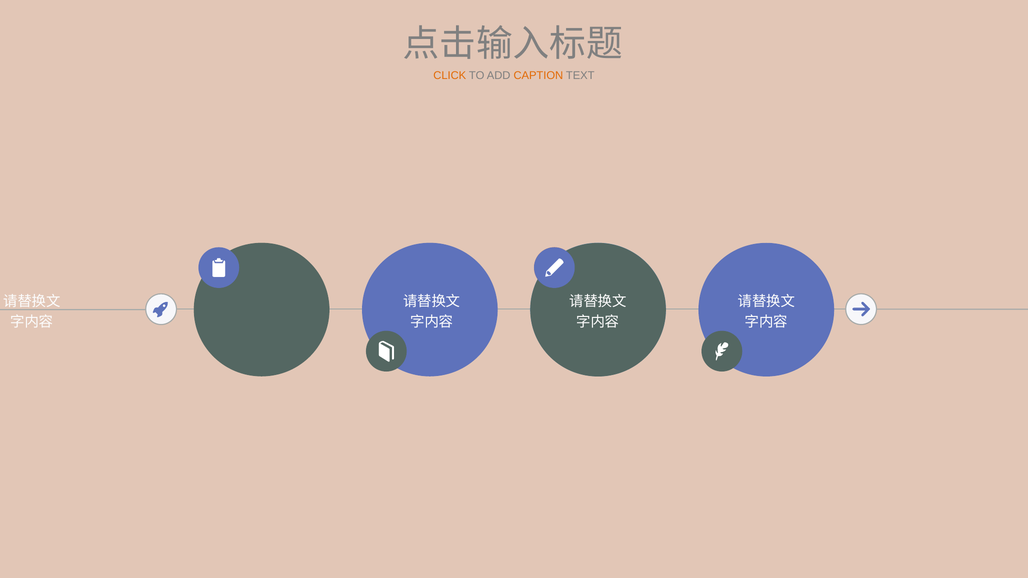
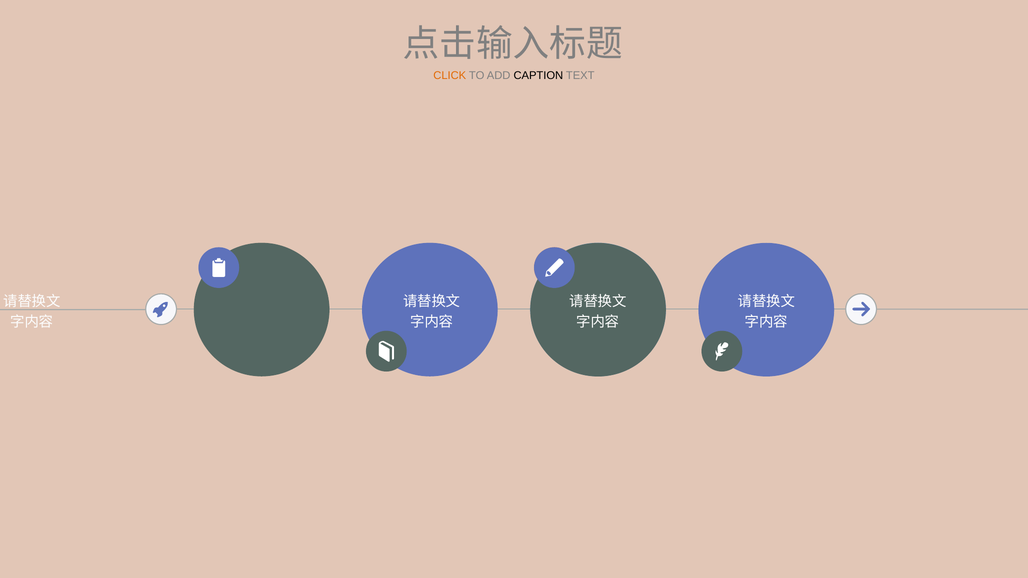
CAPTION colour: orange -> black
